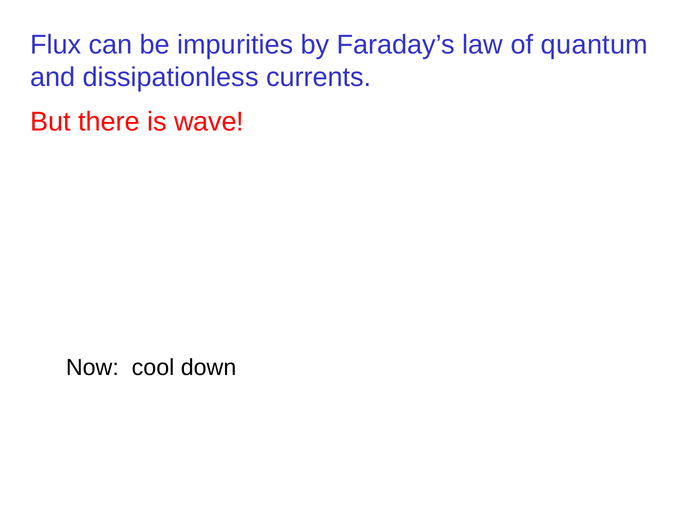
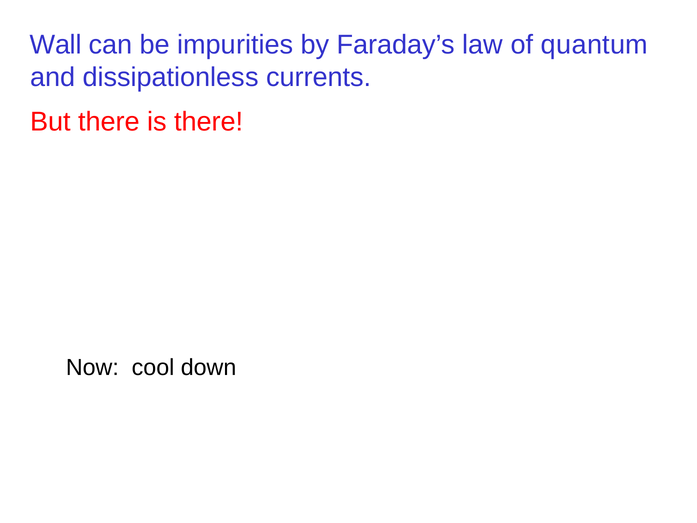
Flux: Flux -> Wall
is wave: wave -> there
